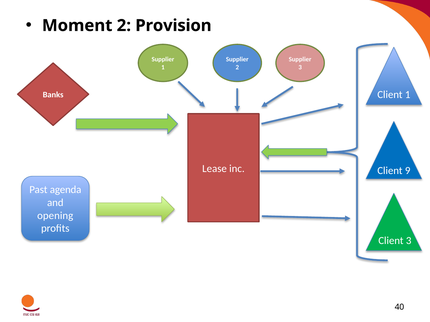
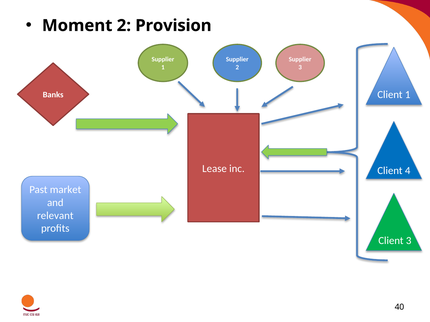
9: 9 -> 4
agenda: agenda -> market
opening: opening -> relevant
